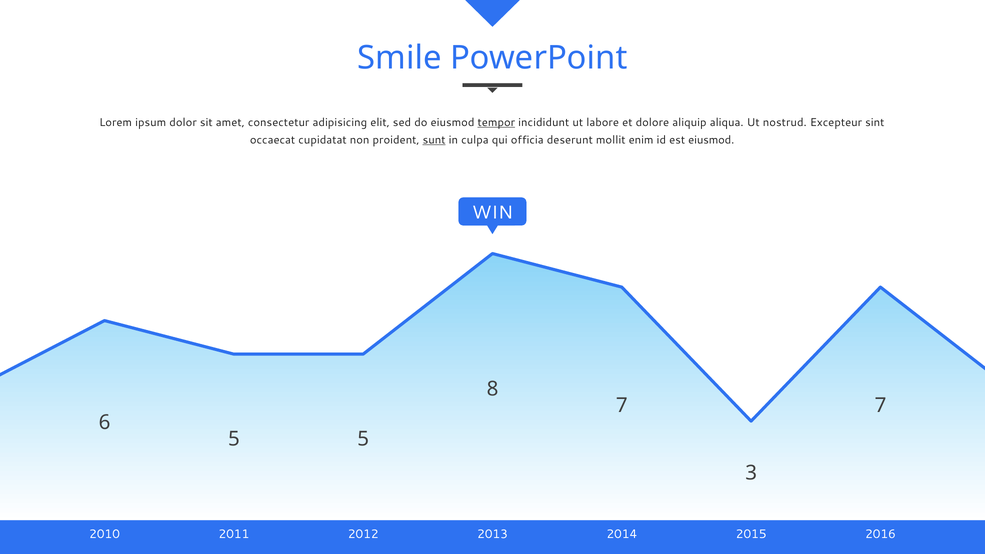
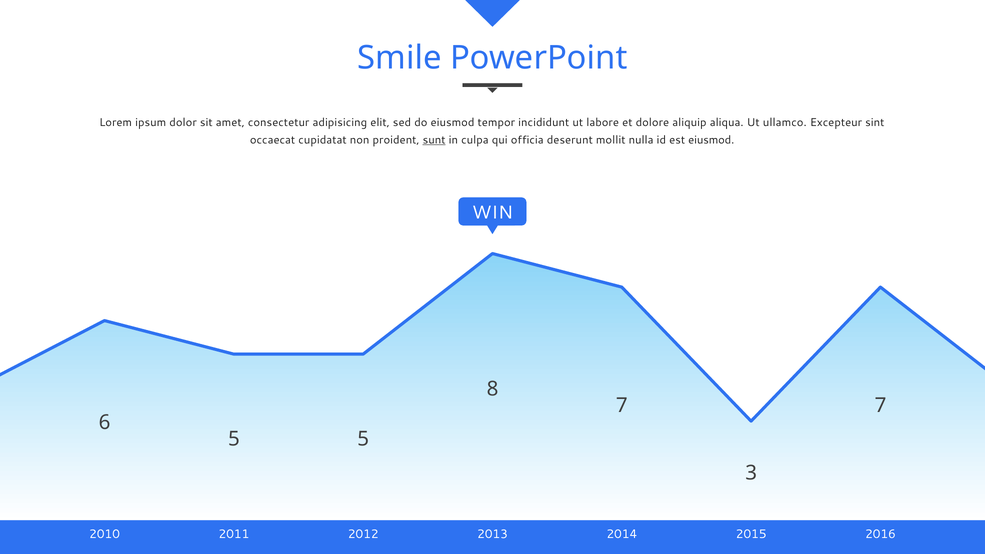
tempor underline: present -> none
nostrud: nostrud -> ullamco
enim: enim -> nulla
